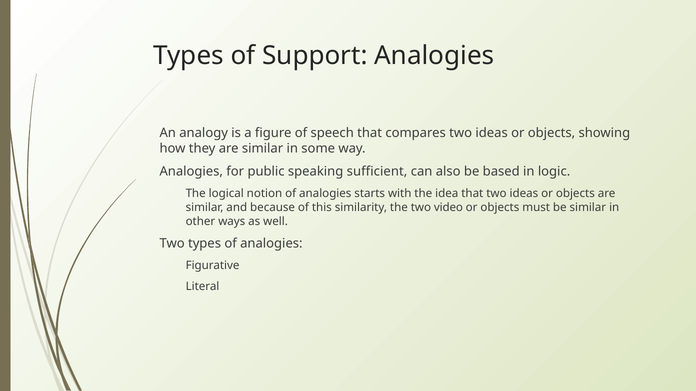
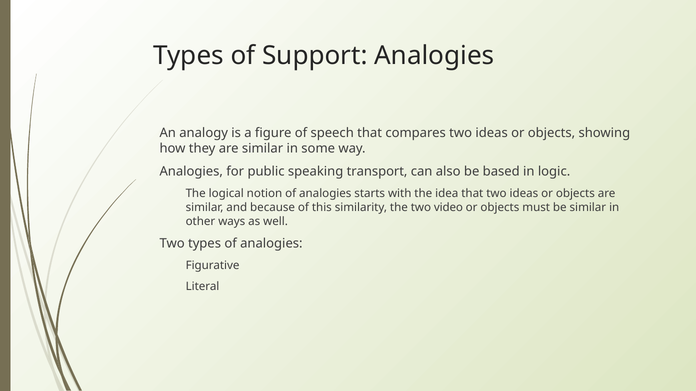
sufficient: sufficient -> transport
